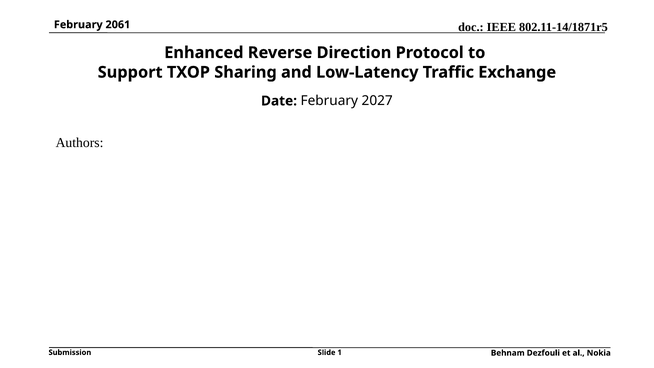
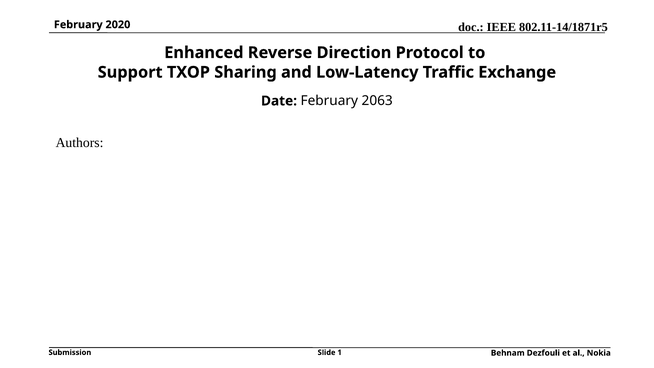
2061: 2061 -> 2020
2027: 2027 -> 2063
